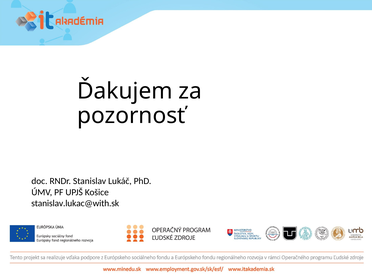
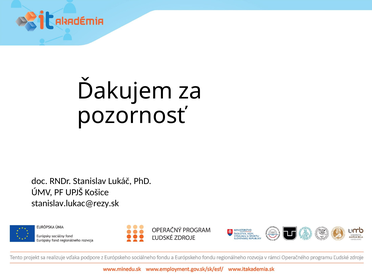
stanislav.lukac@with.sk: stanislav.lukac@with.sk -> stanislav.lukac@rezy.sk
